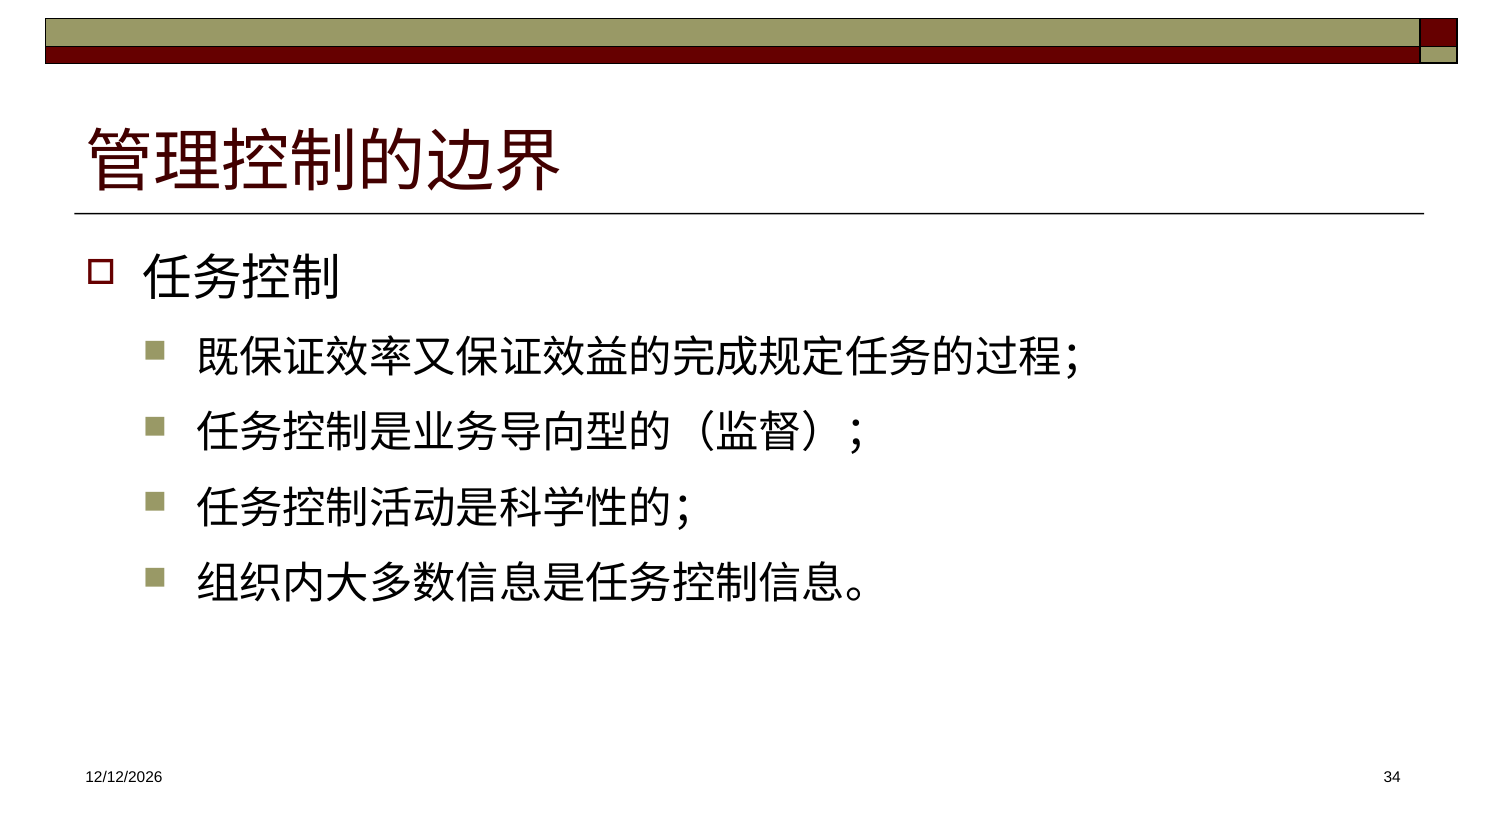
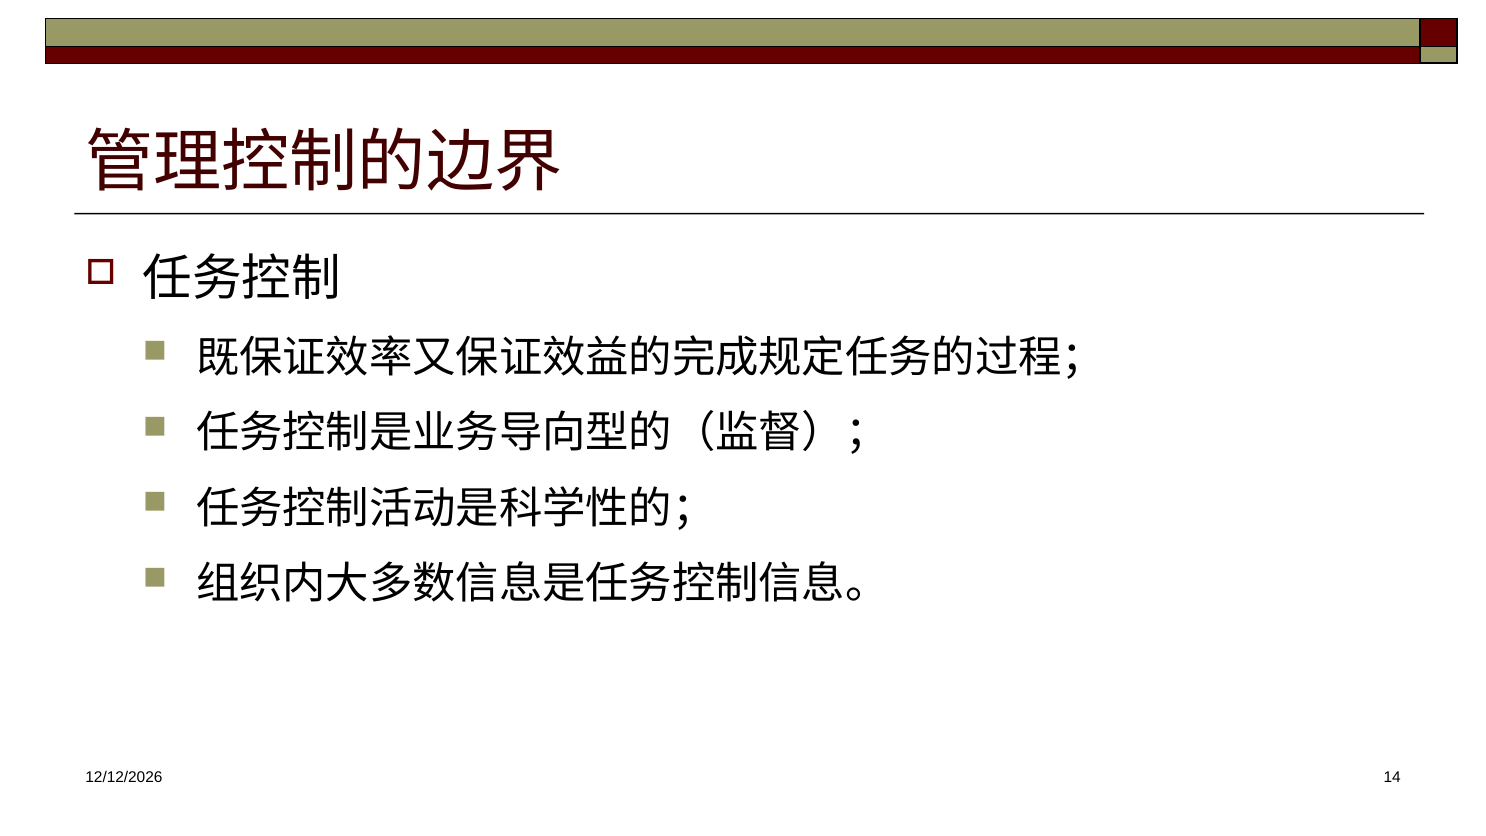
34: 34 -> 14
